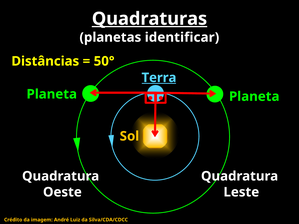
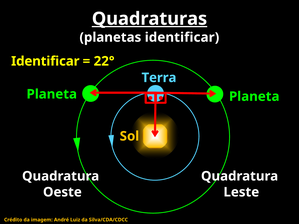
Distâncias at (45, 61): Distâncias -> Identificar
50°: 50° -> 22°
Terra underline: present -> none
